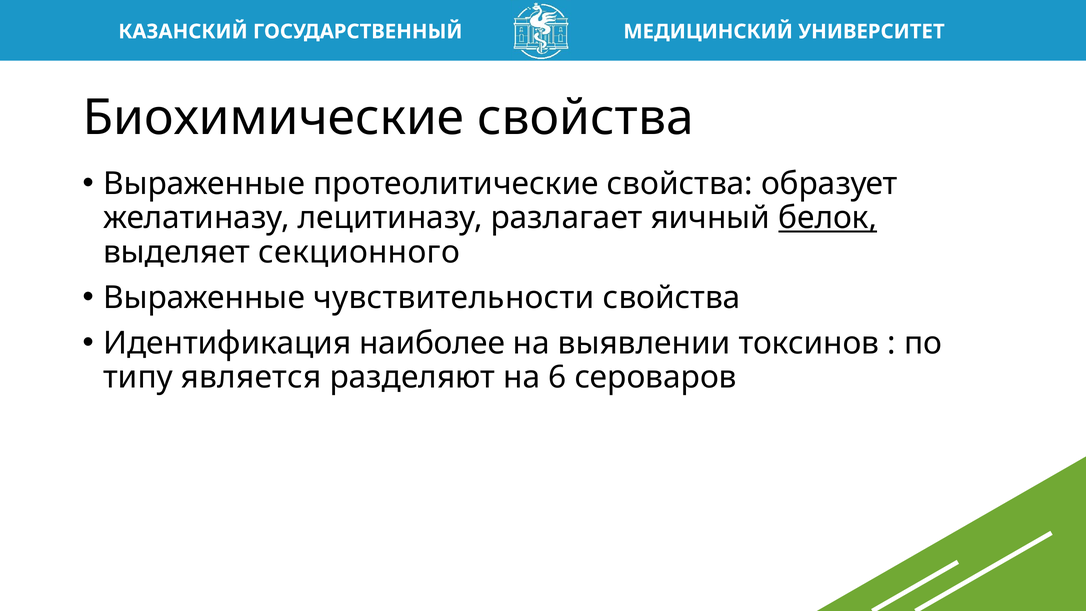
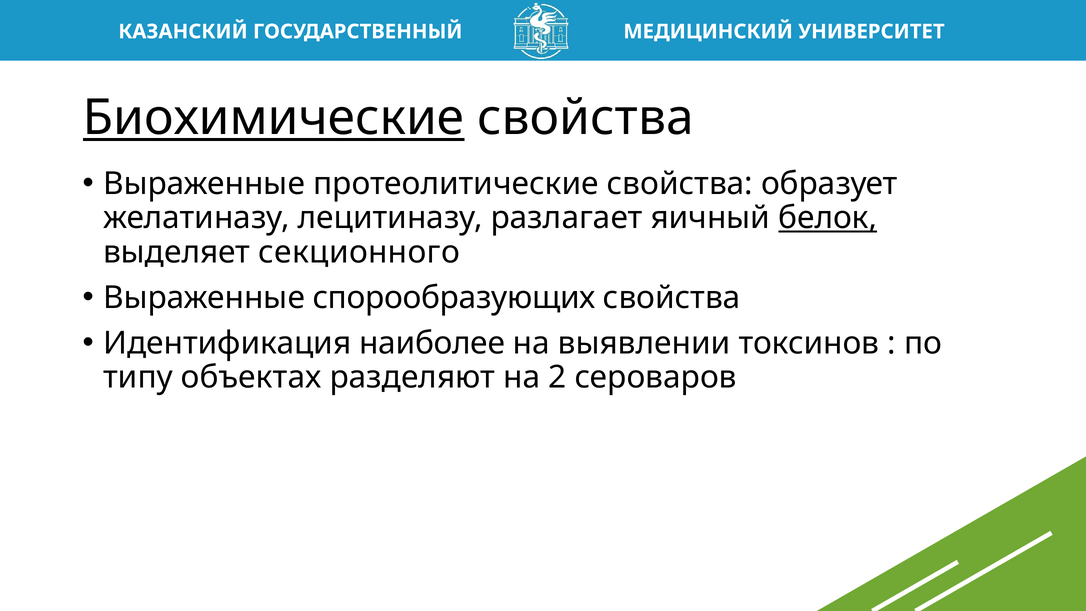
Биохимические underline: none -> present
чувствительности: чувствительности -> спорообразующих
является: является -> объектах
6: 6 -> 2
